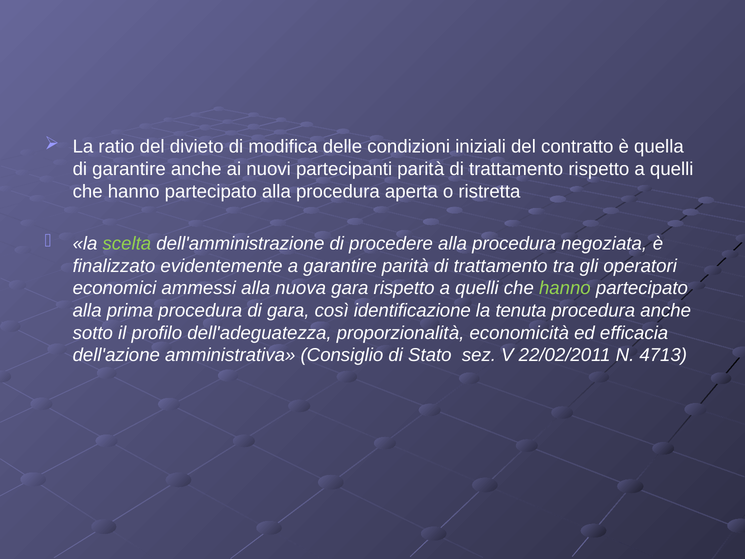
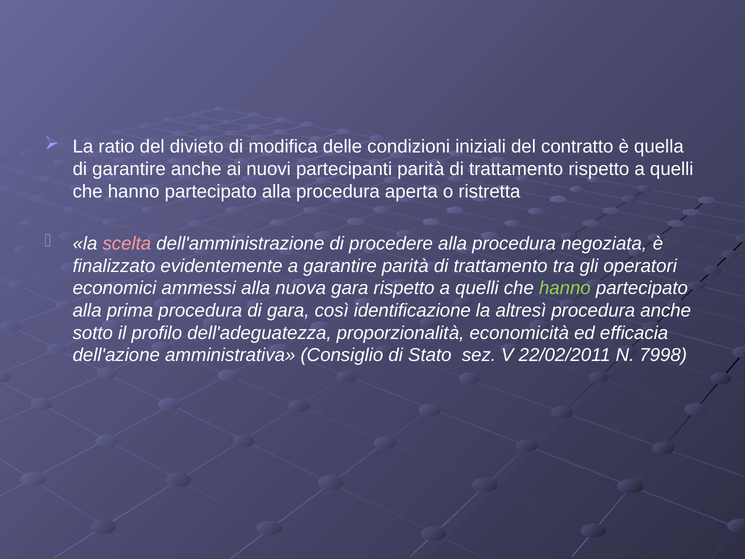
scelta colour: light green -> pink
tenuta: tenuta -> altresì
4713: 4713 -> 7998
